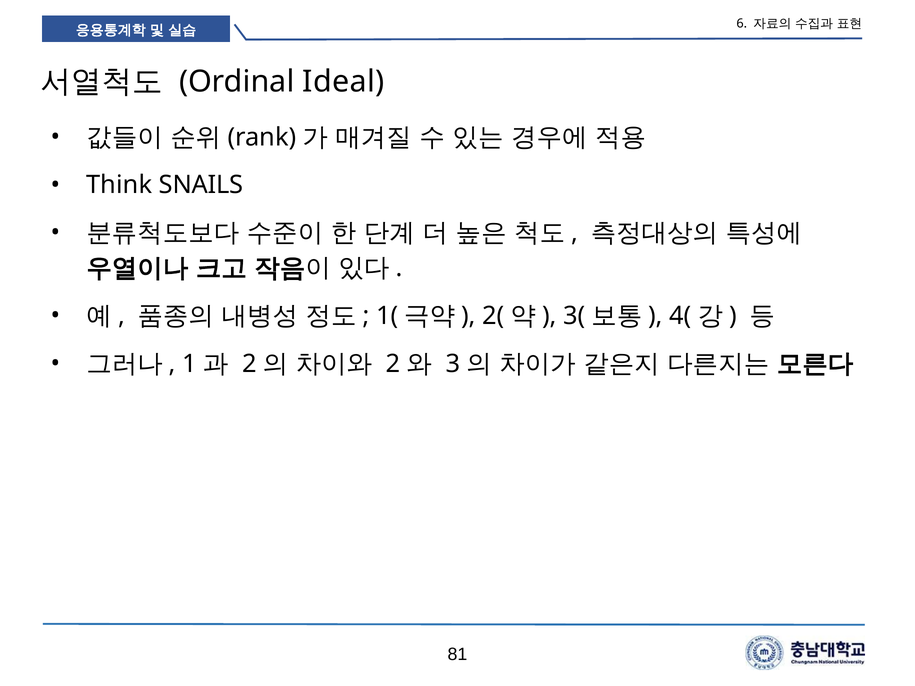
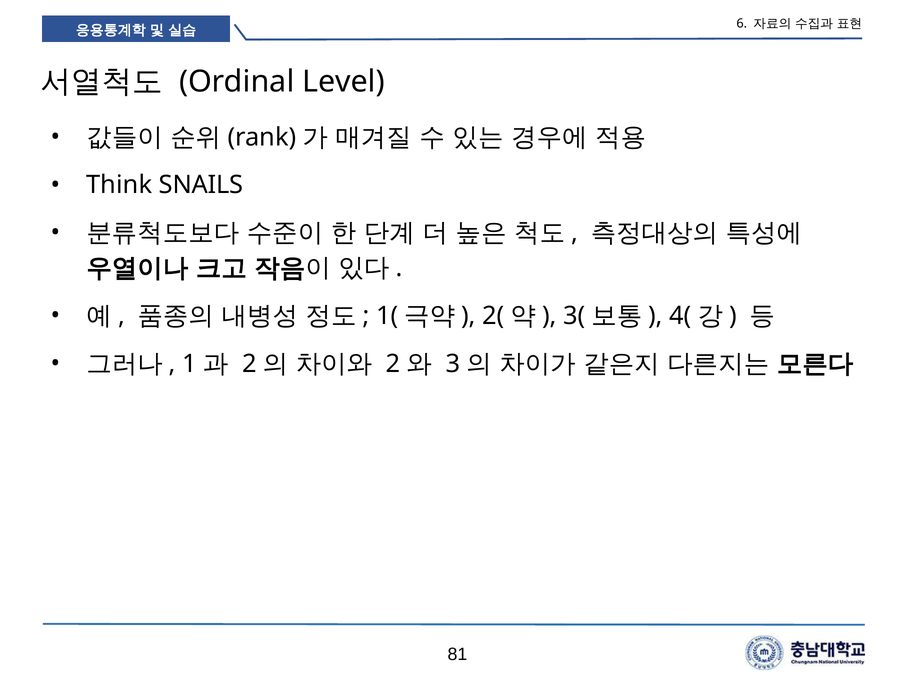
Ideal: Ideal -> Level
